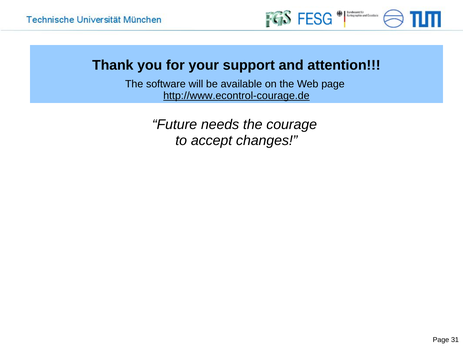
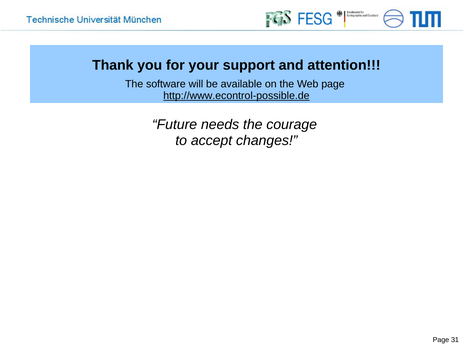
http://www.econtrol-courage.de: http://www.econtrol-courage.de -> http://www.econtrol-possible.de
